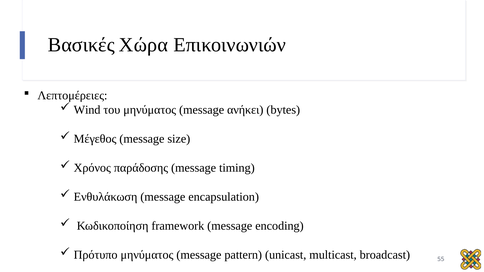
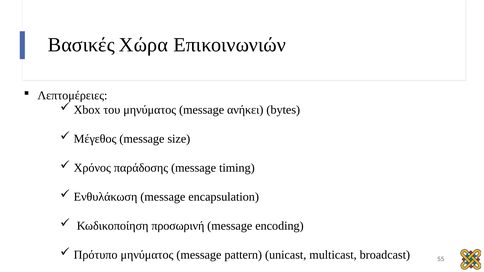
Wind: Wind -> Xbox
framework: framework -> προσωρινή
